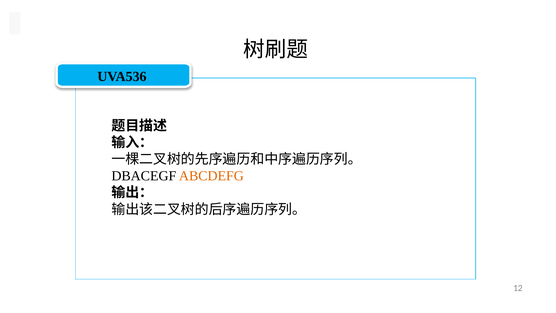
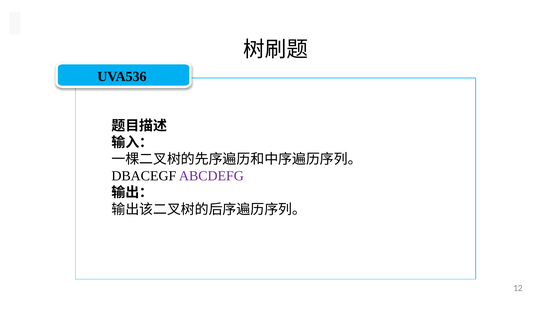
ABCDEFG colour: orange -> purple
